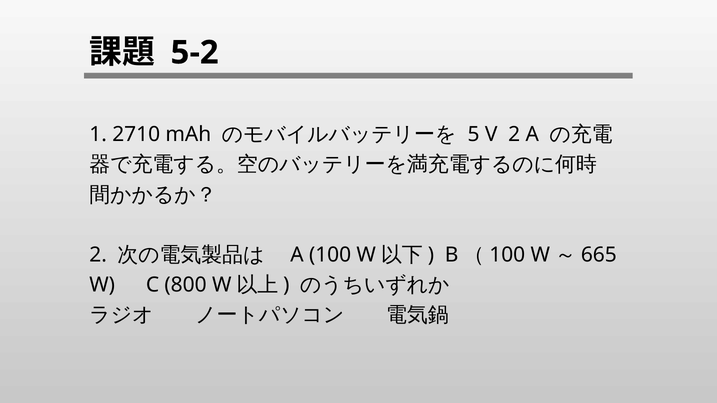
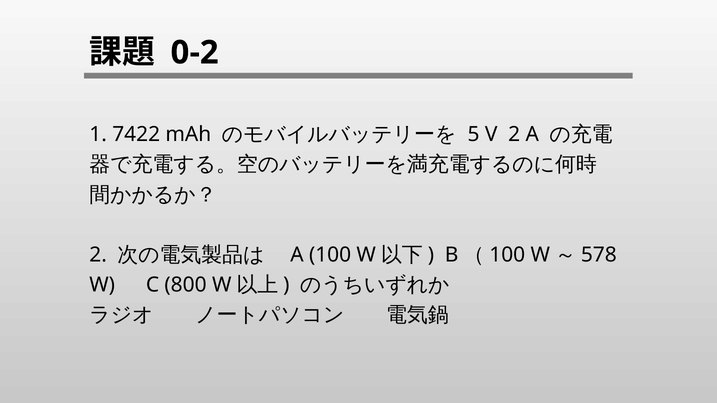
5-2: 5-2 -> 0-2
2710: 2710 -> 7422
665: 665 -> 578
